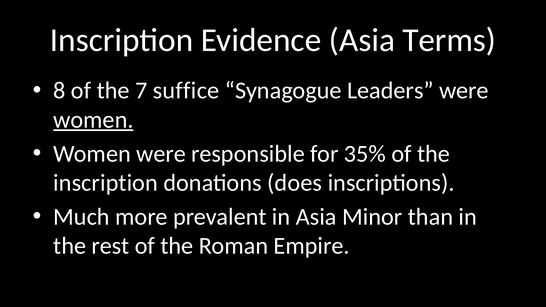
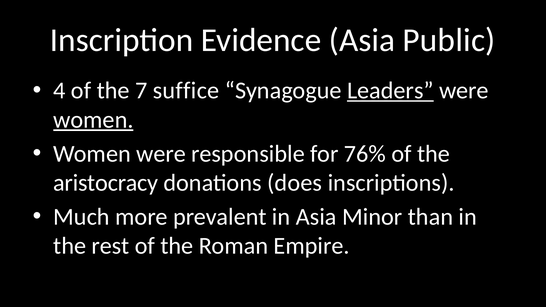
Terms: Terms -> Public
8: 8 -> 4
Leaders underline: none -> present
35%: 35% -> 76%
inscription at (106, 183): inscription -> aristocracy
